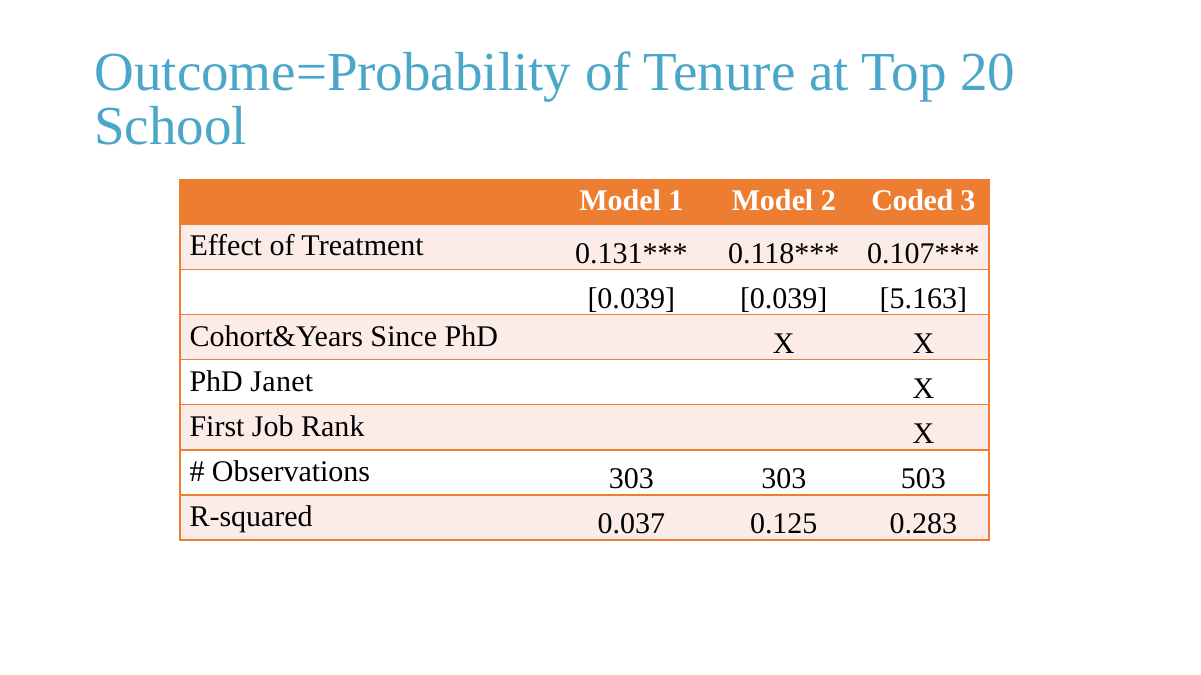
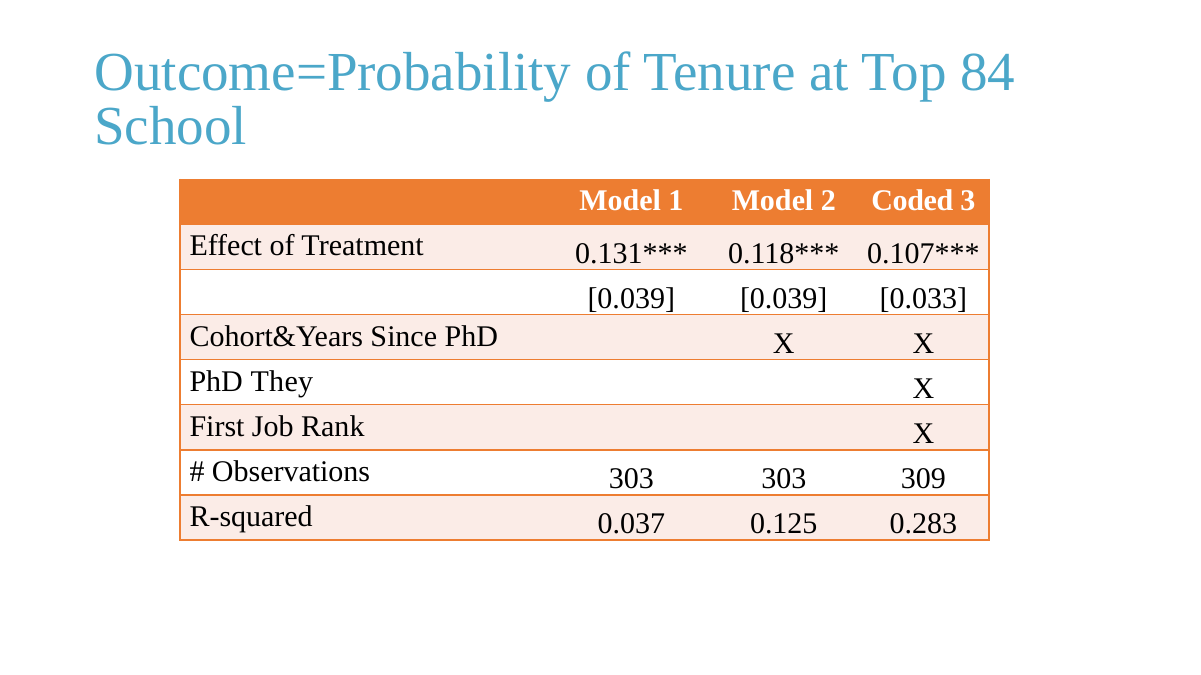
20: 20 -> 84
5.163: 5.163 -> 0.033
Janet: Janet -> They
503: 503 -> 309
